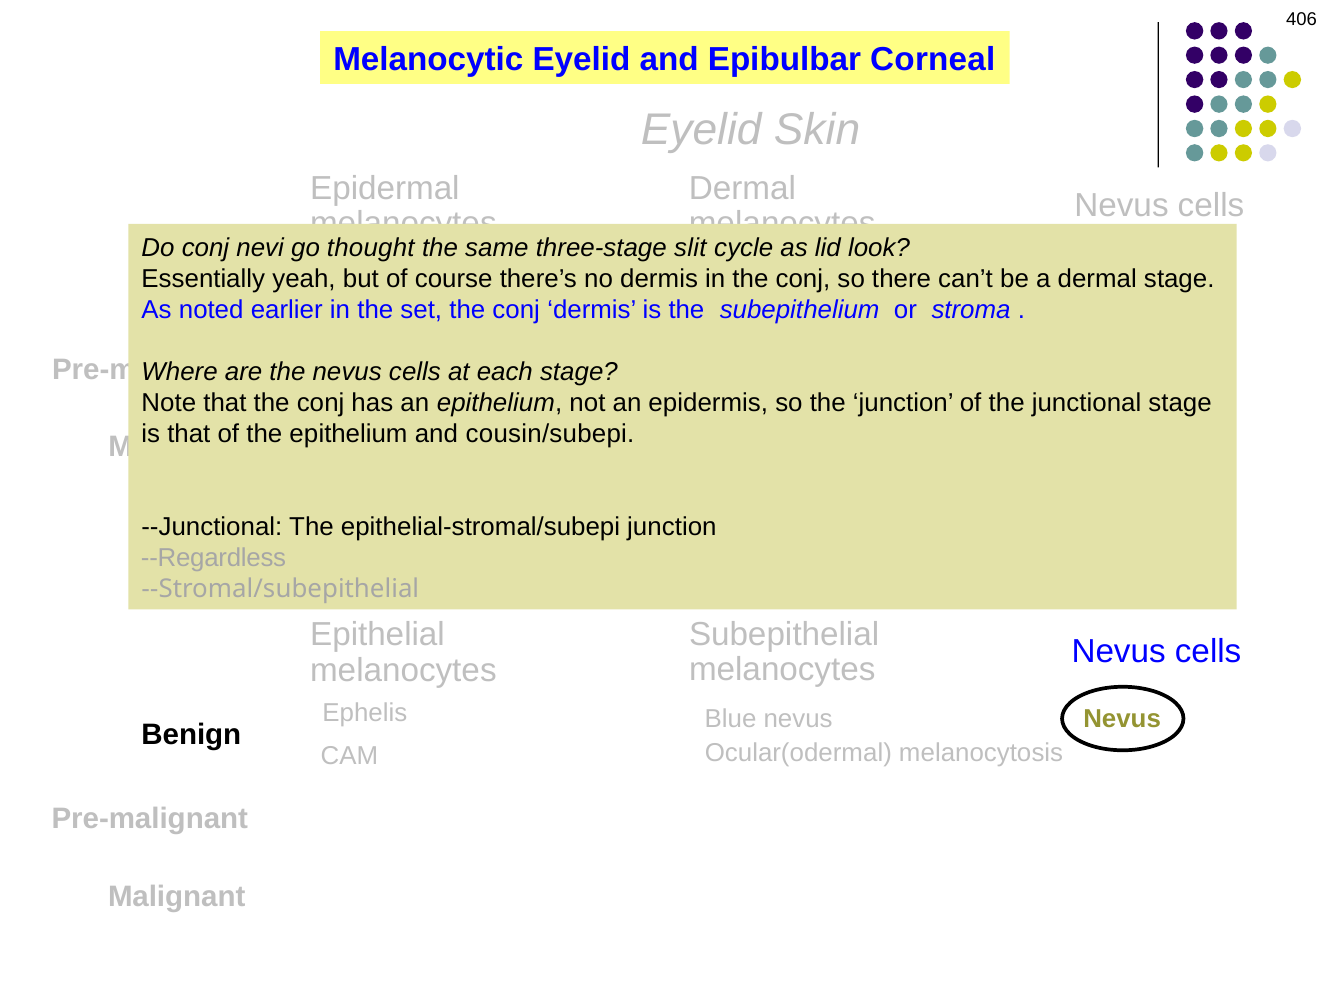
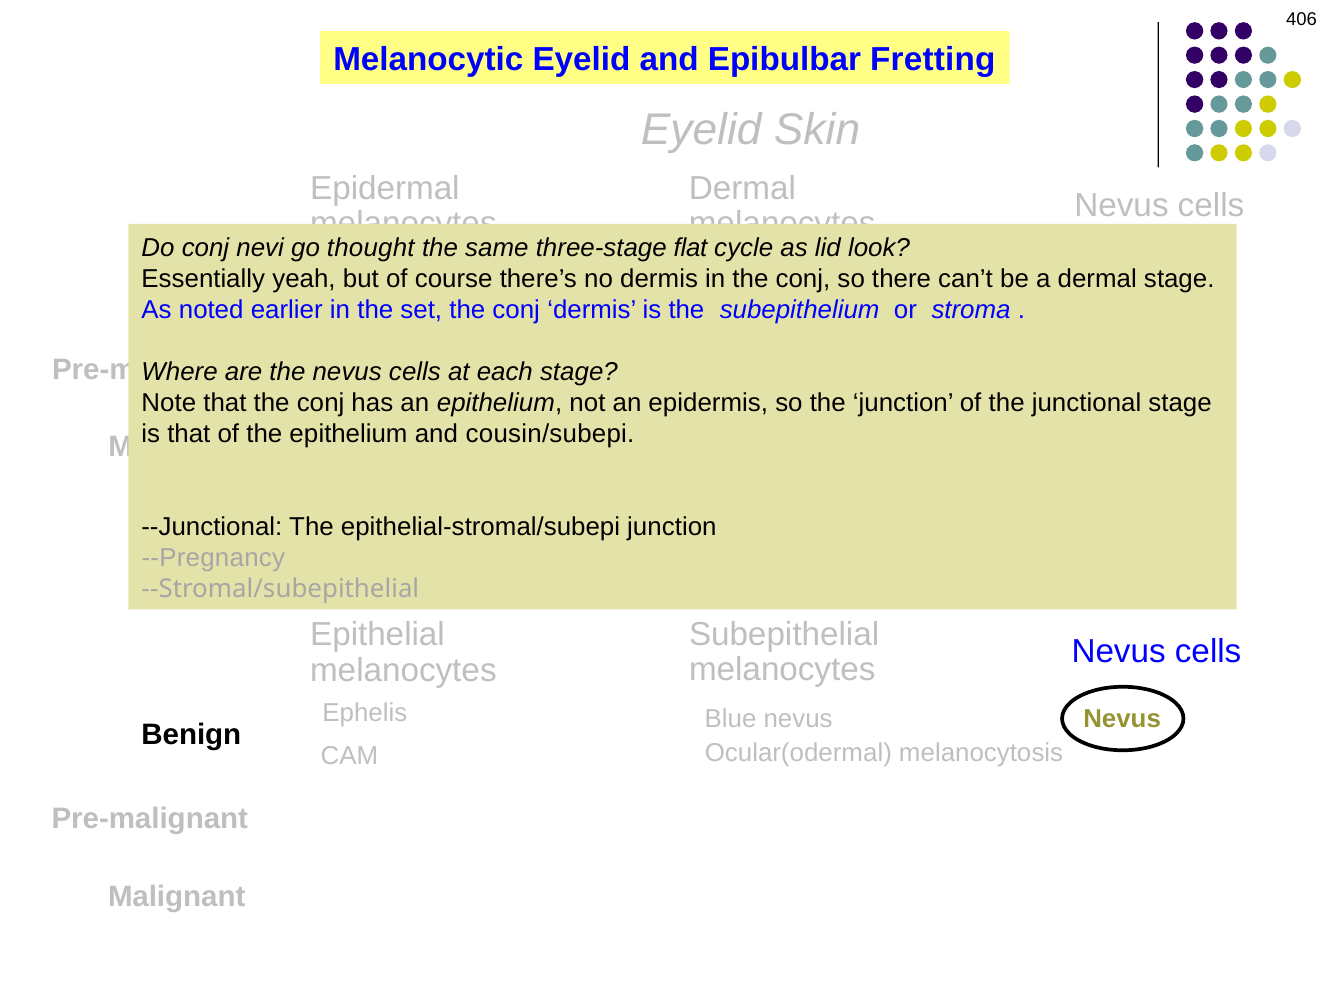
Corneal: Corneal -> Fretting
slit: slit -> flat
--Regardless: --Regardless -> --Pregnancy
